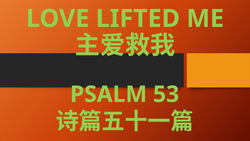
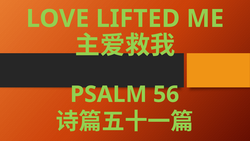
53: 53 -> 56
